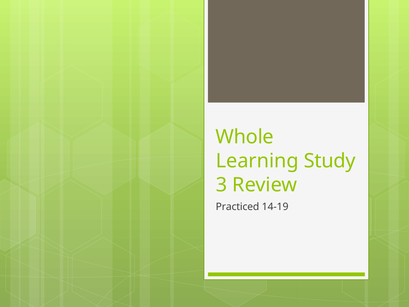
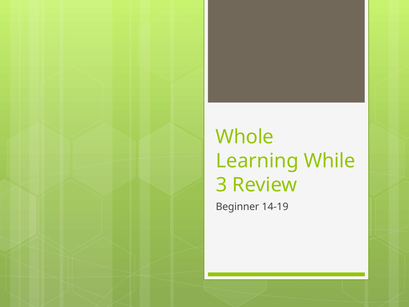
Study: Study -> While
Practiced: Practiced -> Beginner
